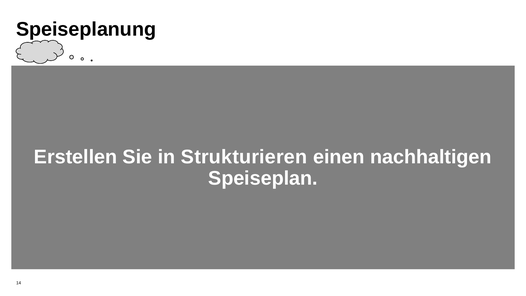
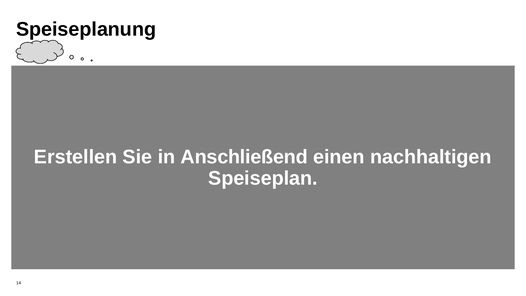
Strukturieren: Strukturieren -> Anschließend
